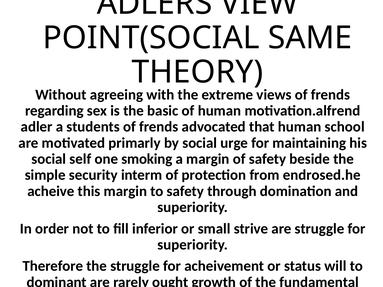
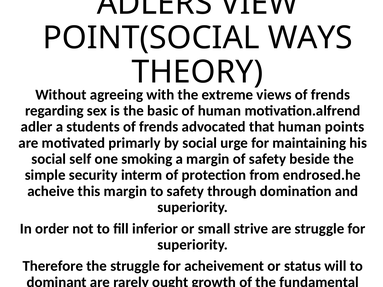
SAME: SAME -> WAYS
school: school -> points
